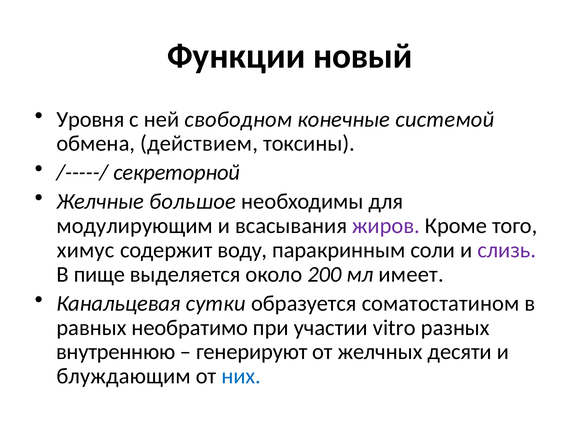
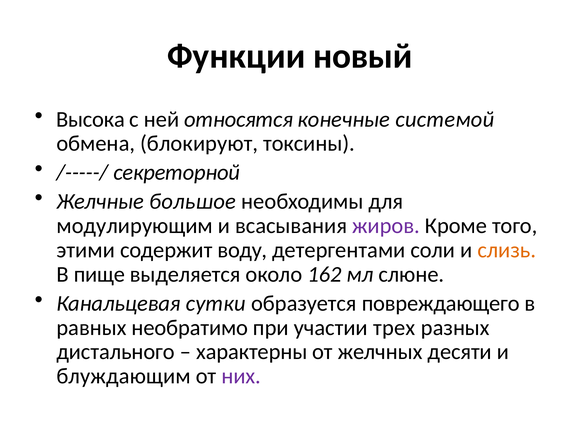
Уровня: Уровня -> Высока
свободном: свободном -> относятся
действием: действием -> блокируют
химус: химус -> этими
паракринным: паракринным -> детергентами
слизь colour: purple -> orange
200: 200 -> 162
имеет: имеет -> слюне
соматостатином: соматостатином -> повреждающего
vitro: vitro -> трех
внутреннюю: внутреннюю -> дистального
генерируют: генерируют -> характерны
них colour: blue -> purple
